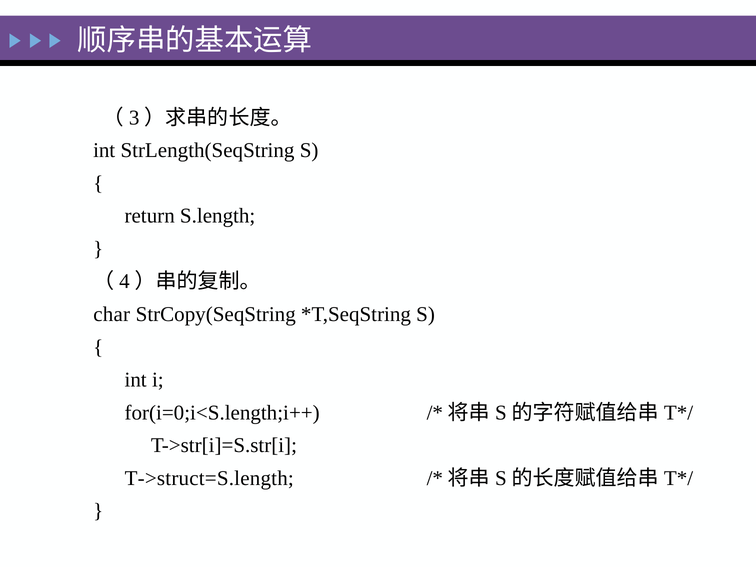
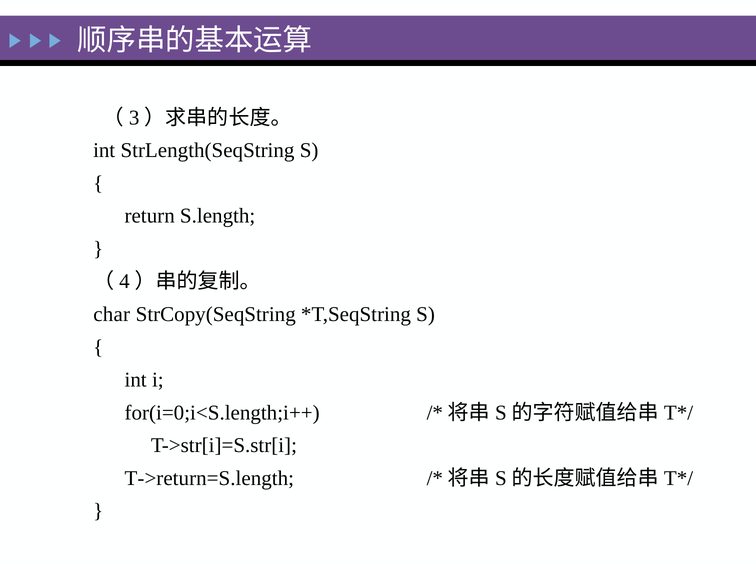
T->struct=S.length: T->struct=S.length -> T->return=S.length
